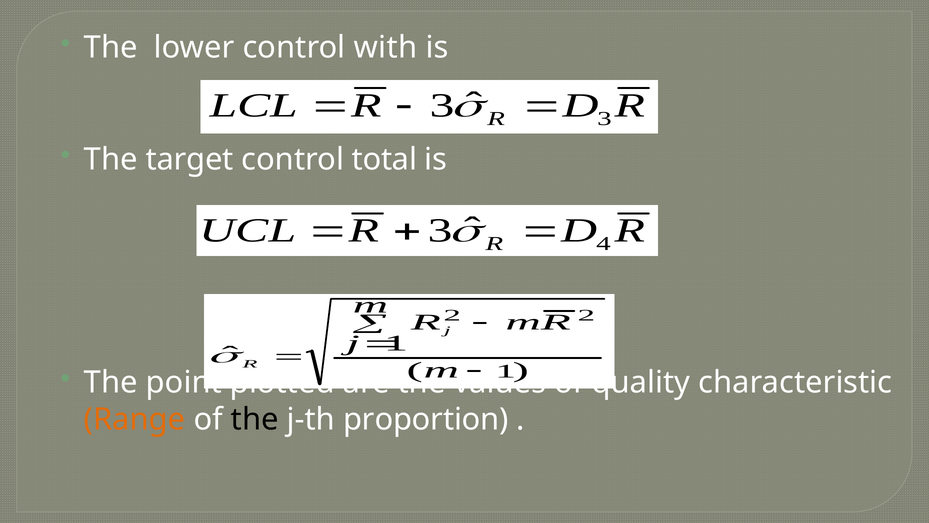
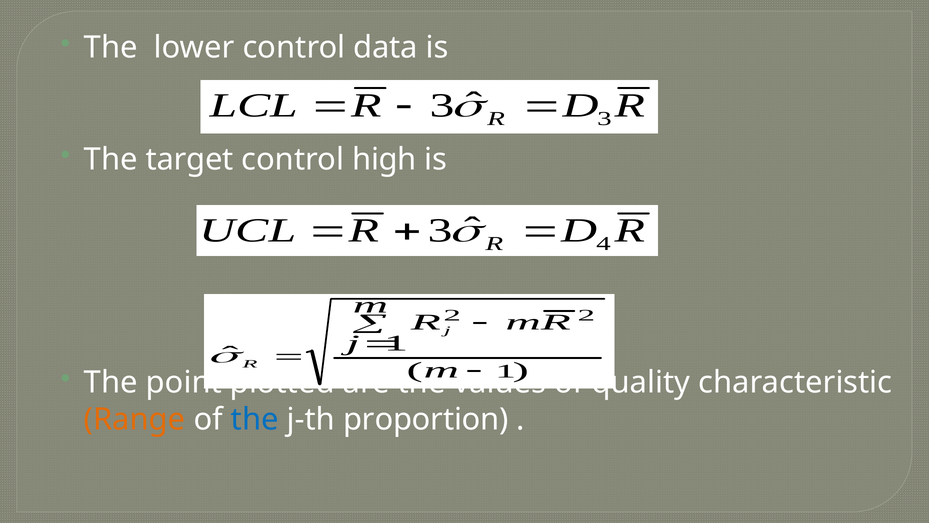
with: with -> data
total: total -> high
the at (255, 419) colour: black -> blue
